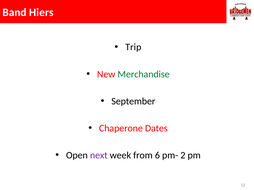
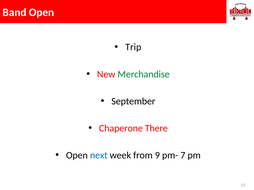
Band Hiers: Hiers -> Open
Dates: Dates -> There
next colour: purple -> blue
6: 6 -> 9
2: 2 -> 7
